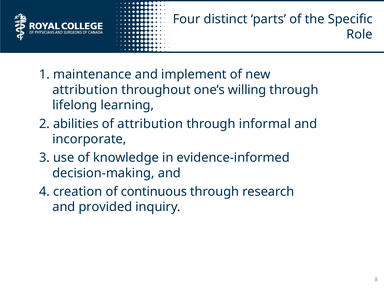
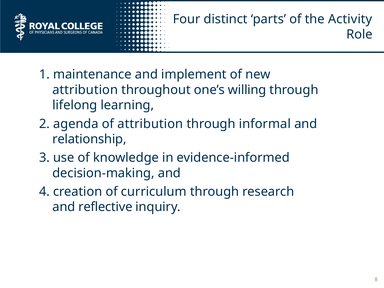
Specific: Specific -> Activity
abilities: abilities -> agenda
incorporate: incorporate -> relationship
continuous: continuous -> curriculum
provided: provided -> reflective
